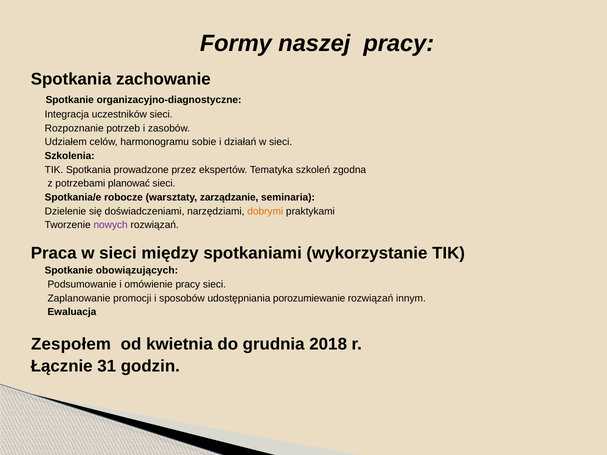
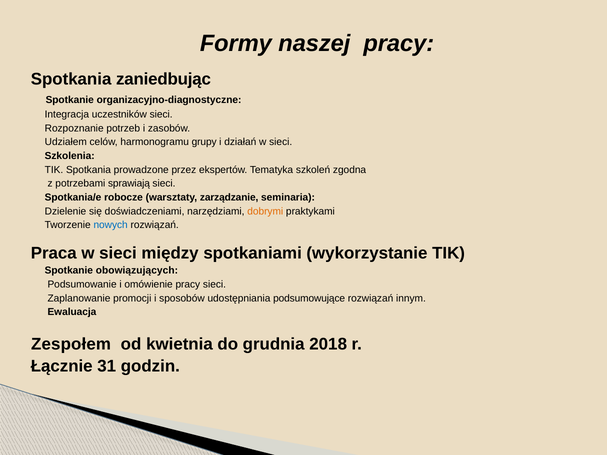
zachowanie: zachowanie -> zaniedbując
sobie: sobie -> grupy
planować: planować -> sprawiają
nowych colour: purple -> blue
porozumiewanie: porozumiewanie -> podsumowujące
